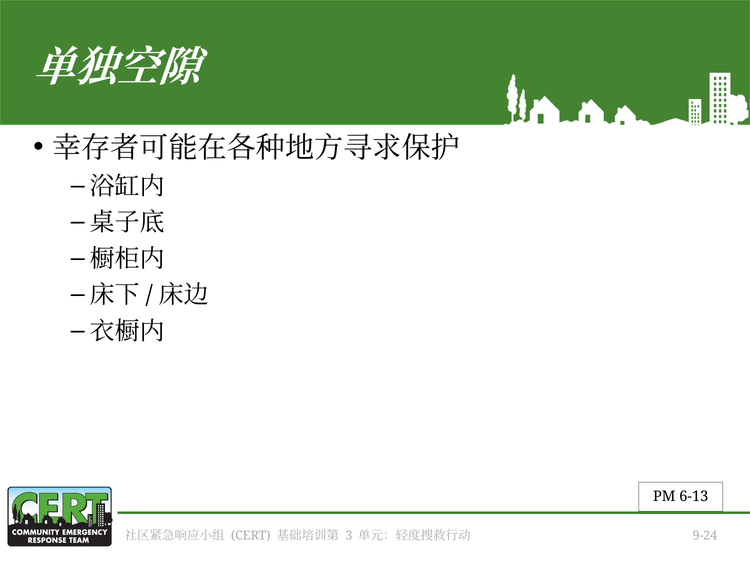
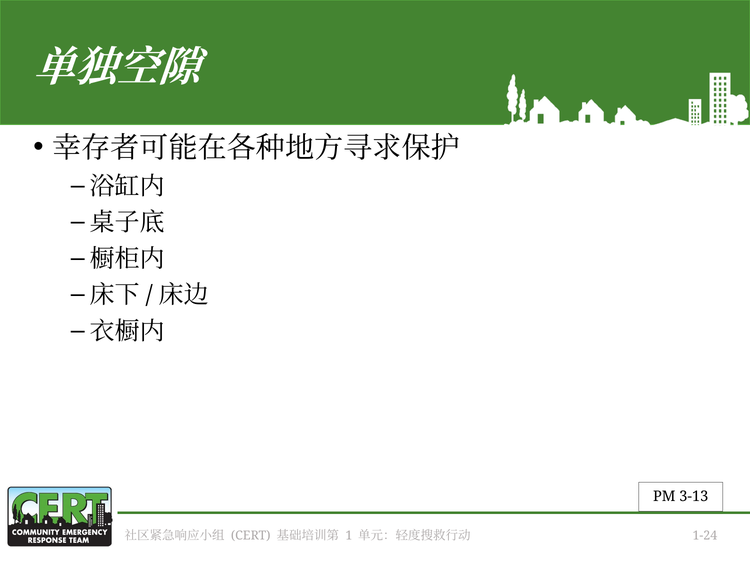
6-13: 6-13 -> 3-13
3: 3 -> 1
9-24: 9-24 -> 1-24
